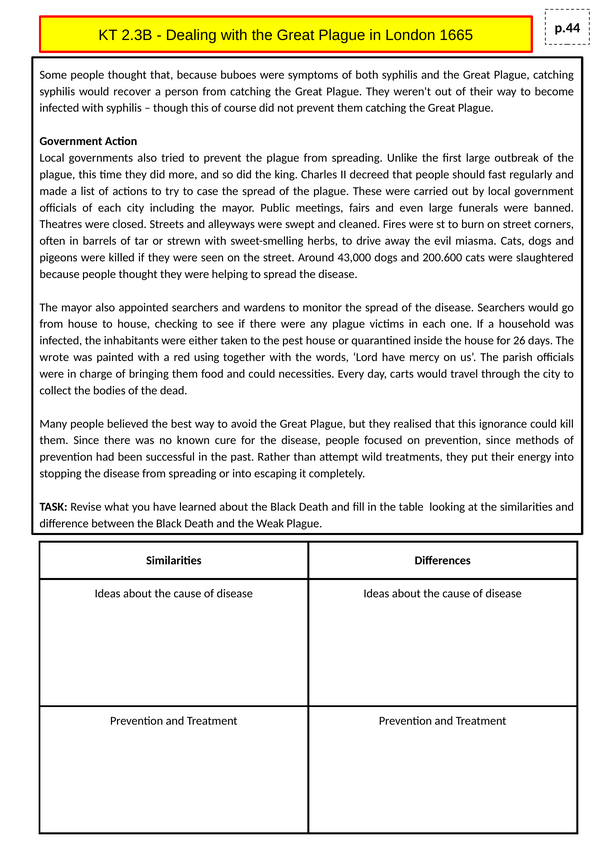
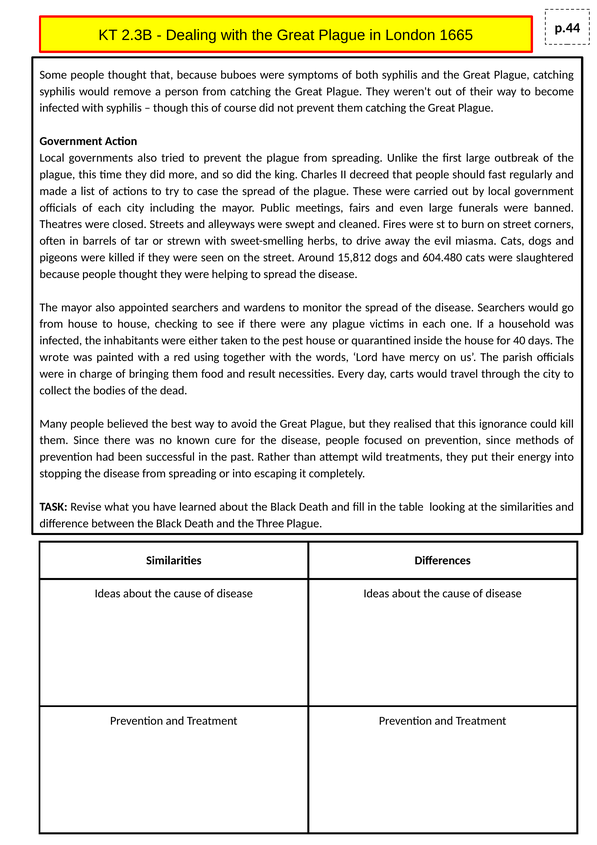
recover: recover -> remove
43,000: 43,000 -> 15,812
200.600: 200.600 -> 604.480
26: 26 -> 40
and could: could -> result
Weak: Weak -> Three
